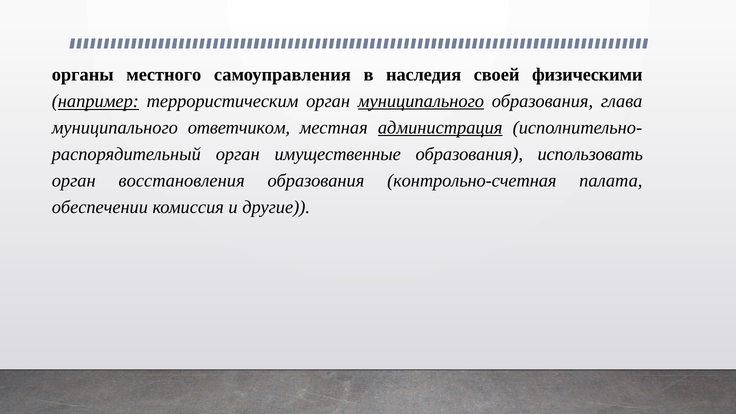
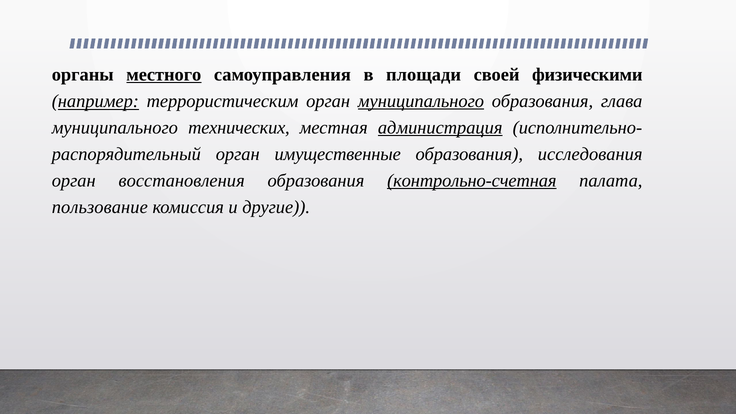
местного underline: none -> present
наследия: наследия -> площади
ответчиком: ответчиком -> технических
использовать: использовать -> исследования
контрольно-счетная underline: none -> present
обеспечении: обеспечении -> пользование
